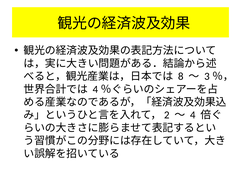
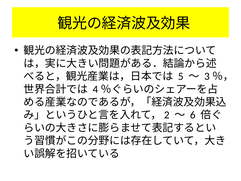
8: 8 -> 5
4: 4 -> 6
